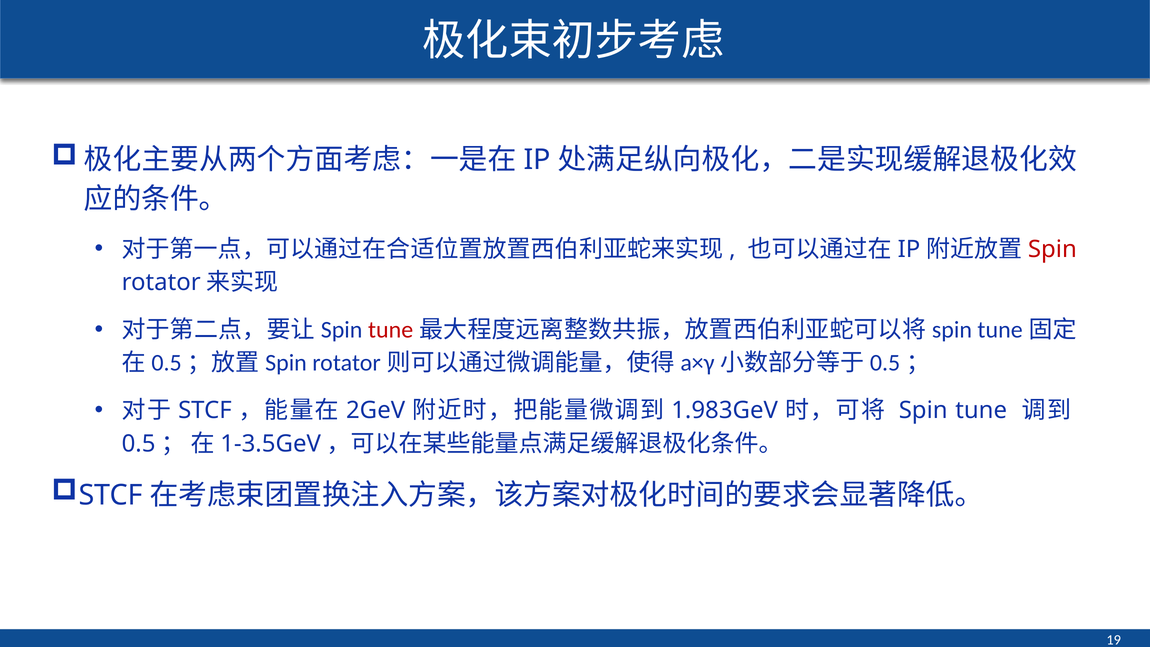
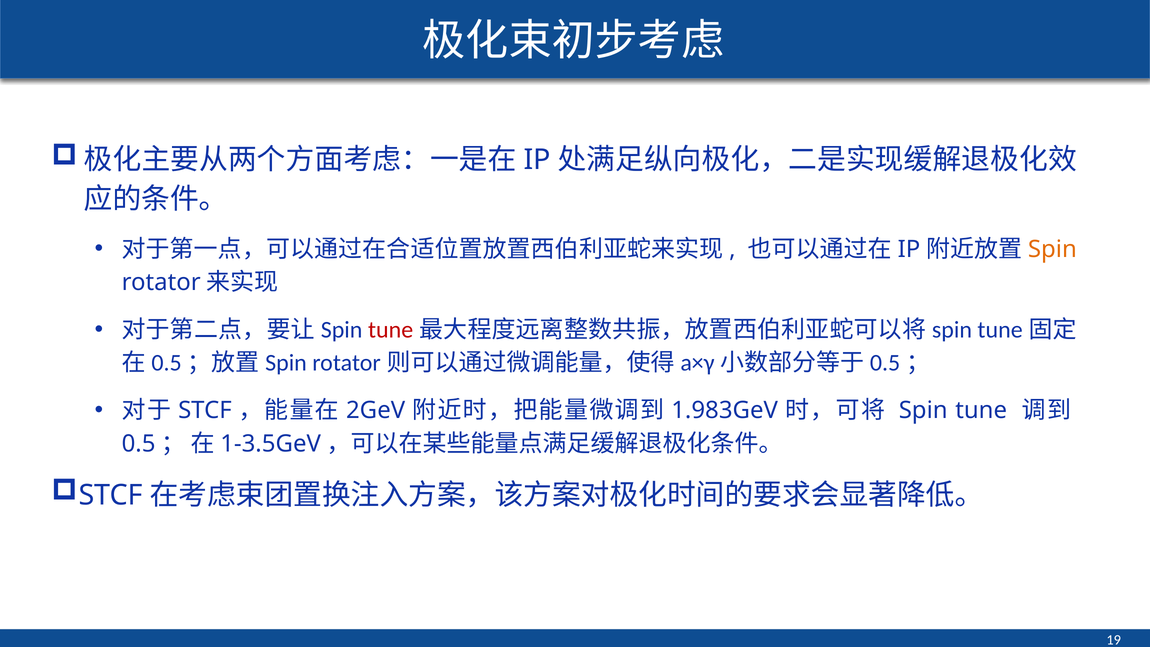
Spin at (1052, 249) colour: red -> orange
